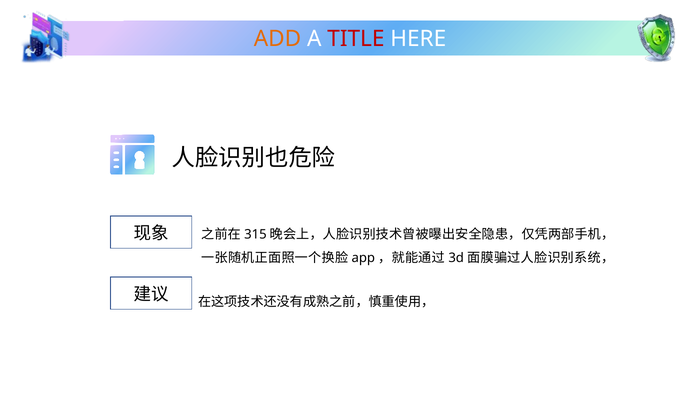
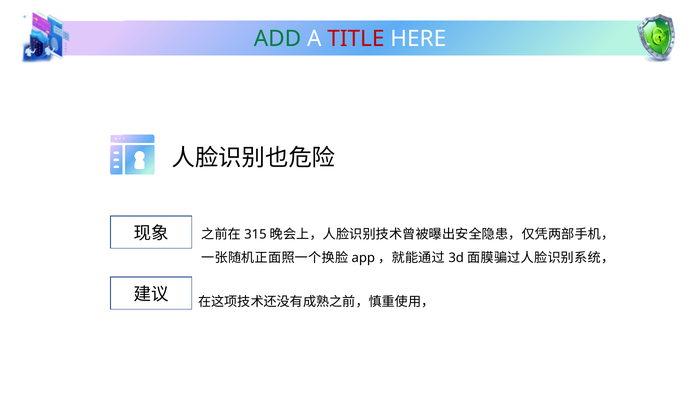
ADD colour: orange -> green
